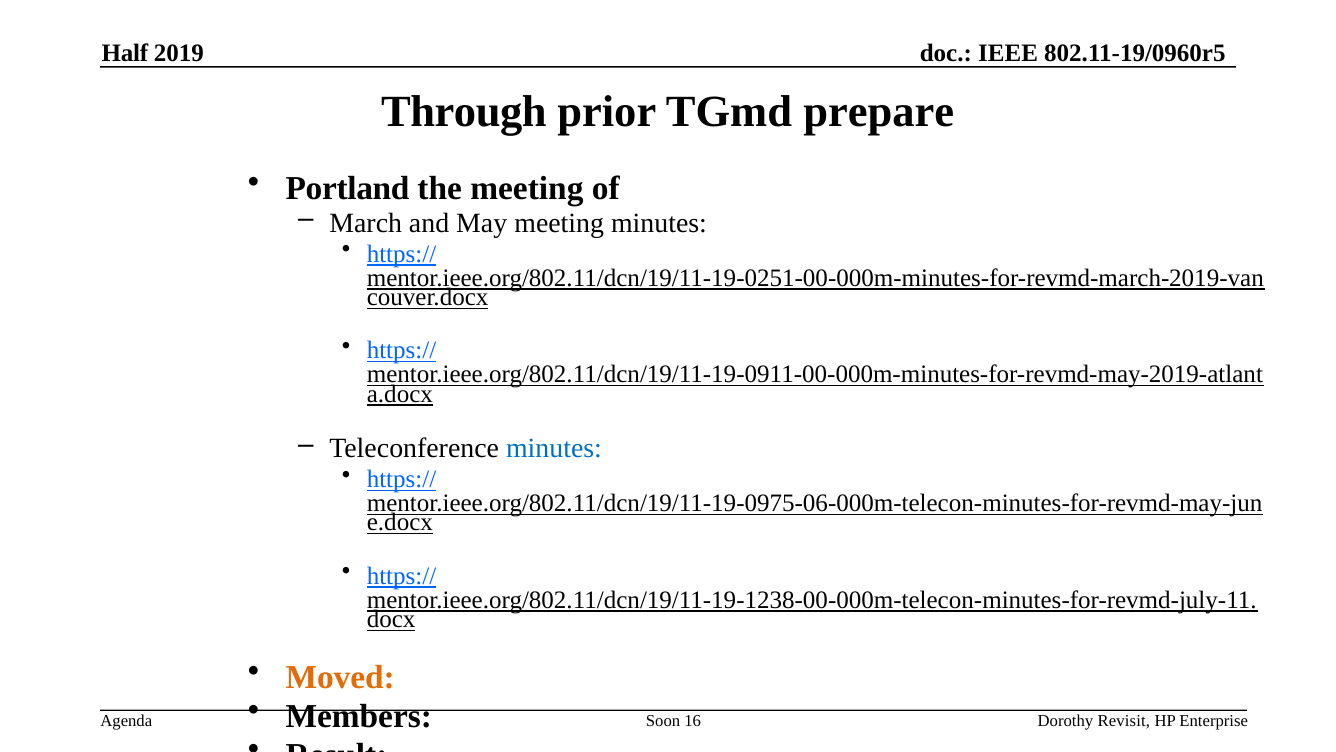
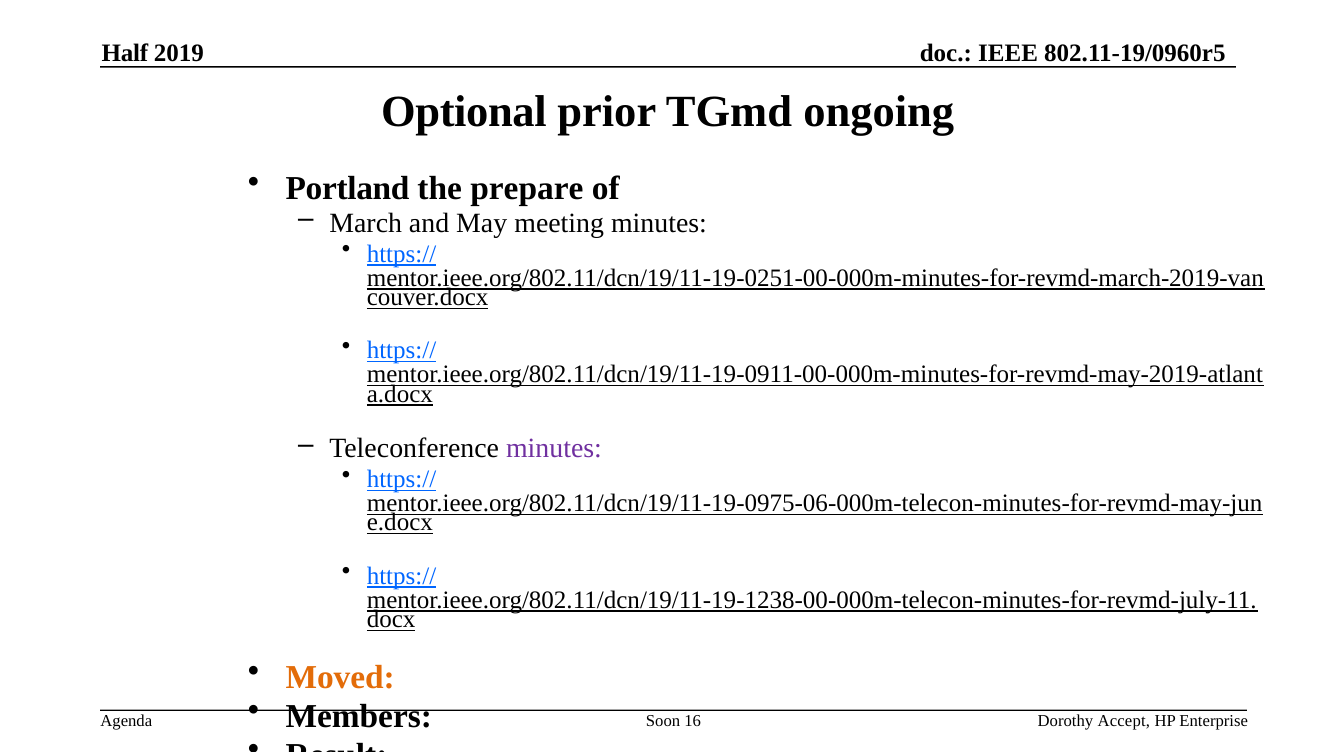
Through: Through -> Optional
prepare: prepare -> ongoing
the meeting: meeting -> prepare
minutes at (554, 448) colour: blue -> purple
Revisit: Revisit -> Accept
